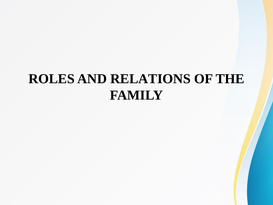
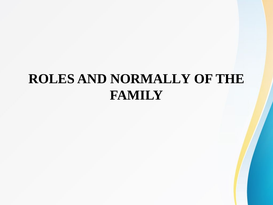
RELATIONS: RELATIONS -> NORMALLY
